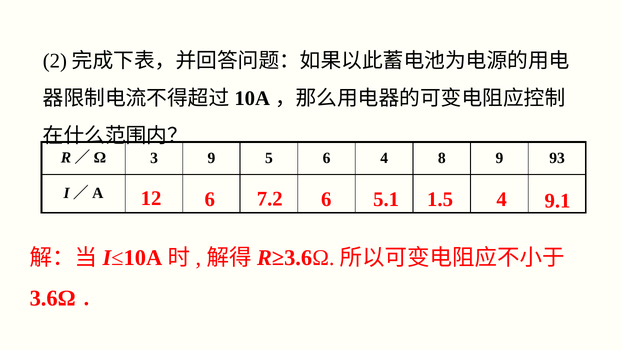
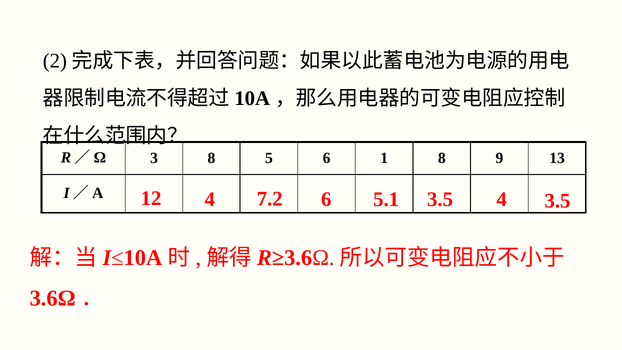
3 9: 9 -> 8
6 4: 4 -> 1
93: 93 -> 13
12 6: 6 -> 4
5.1 1.5: 1.5 -> 3.5
4 9.1: 9.1 -> 3.5
